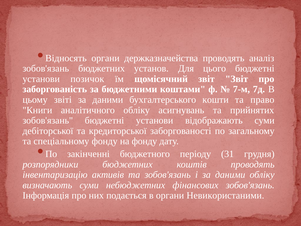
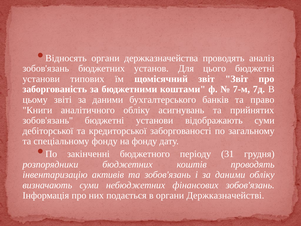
позичок: позичок -> типових
кошти: кошти -> банків
Невикористаними: Невикористаними -> Держказначействі
